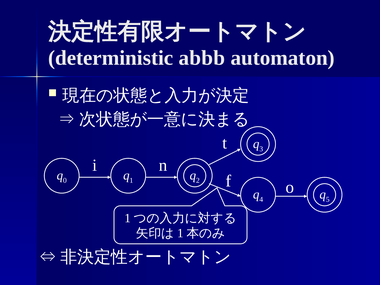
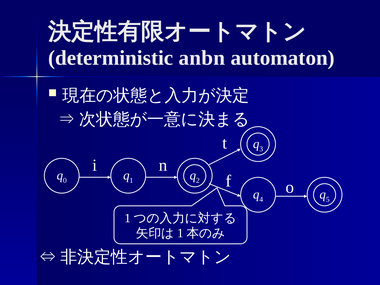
abbb: abbb -> anbn
